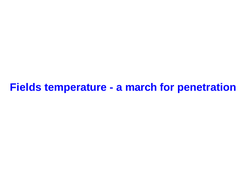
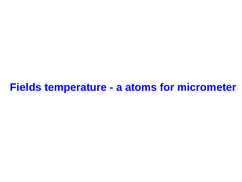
march: march -> atoms
penetration: penetration -> micrometer
